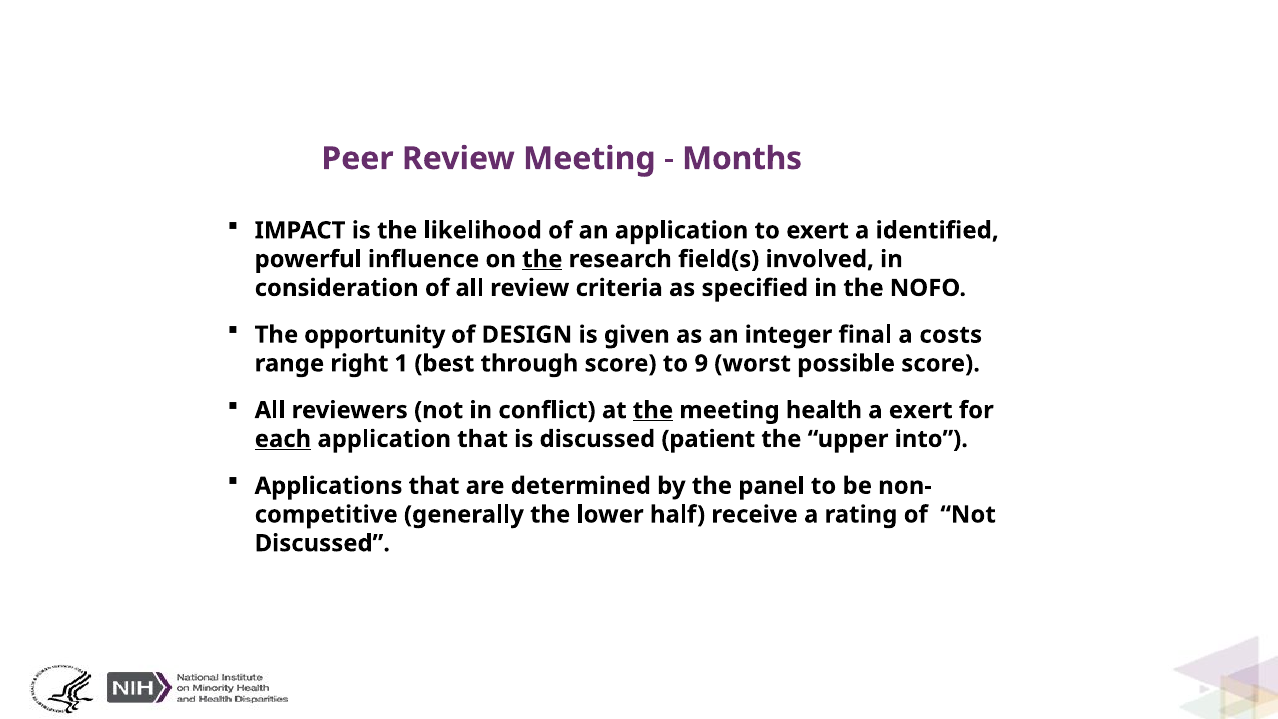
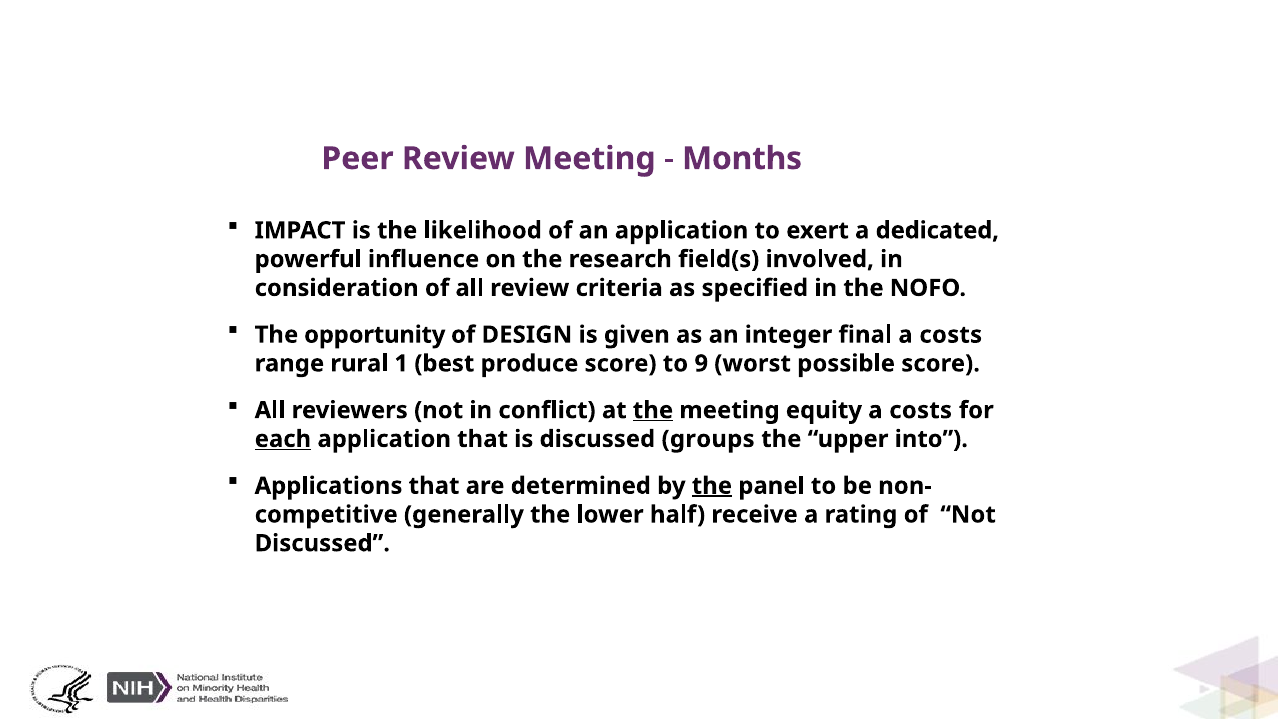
identified: identified -> dedicated
the at (542, 259) underline: present -> none
right: right -> rural
through: through -> produce
health: health -> equity
exert at (921, 410): exert -> costs
patient: patient -> groups
the at (712, 486) underline: none -> present
